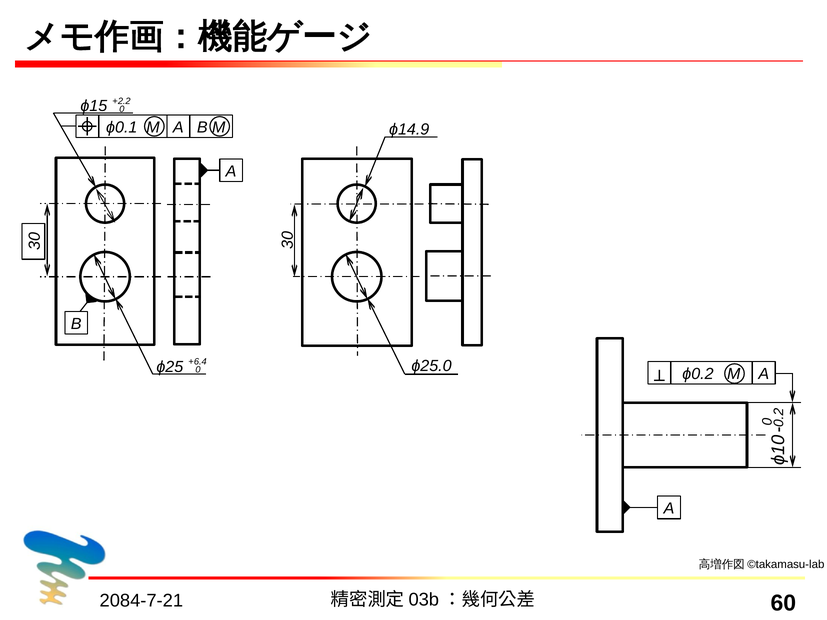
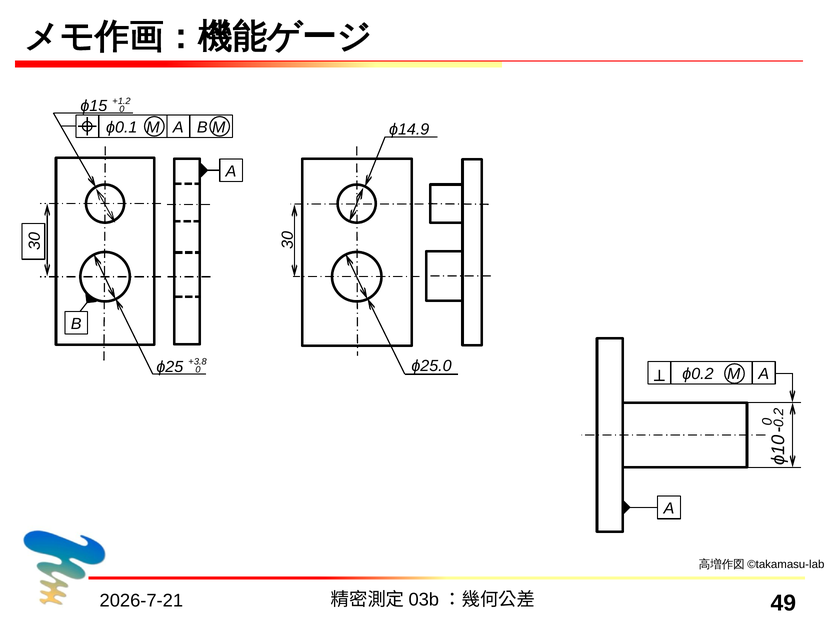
2.2: 2.2 -> 1.2
6.4: 6.4 -> 3.8
2084-7-21: 2084-7-21 -> 2026-7-21
60: 60 -> 49
